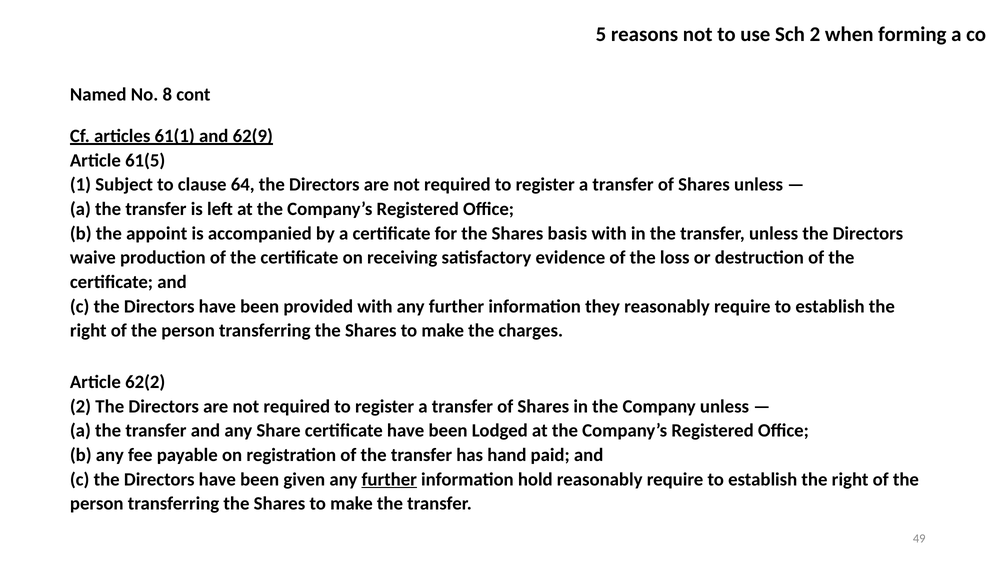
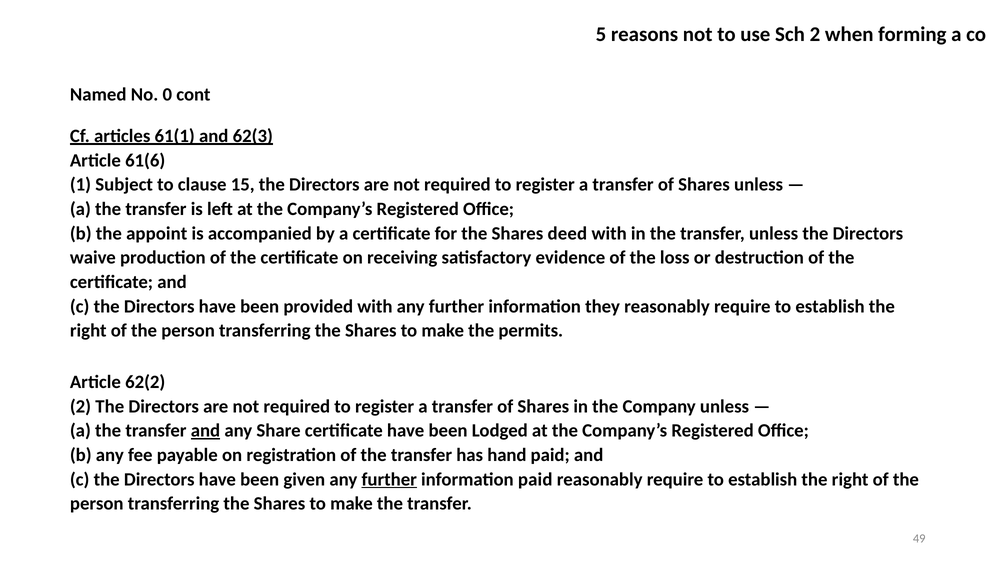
8: 8 -> 0
62(9: 62(9 -> 62(3
61(5: 61(5 -> 61(6
64: 64 -> 15
basis: basis -> deed
charges: charges -> permits
and at (206, 430) underline: none -> present
information hold: hold -> paid
